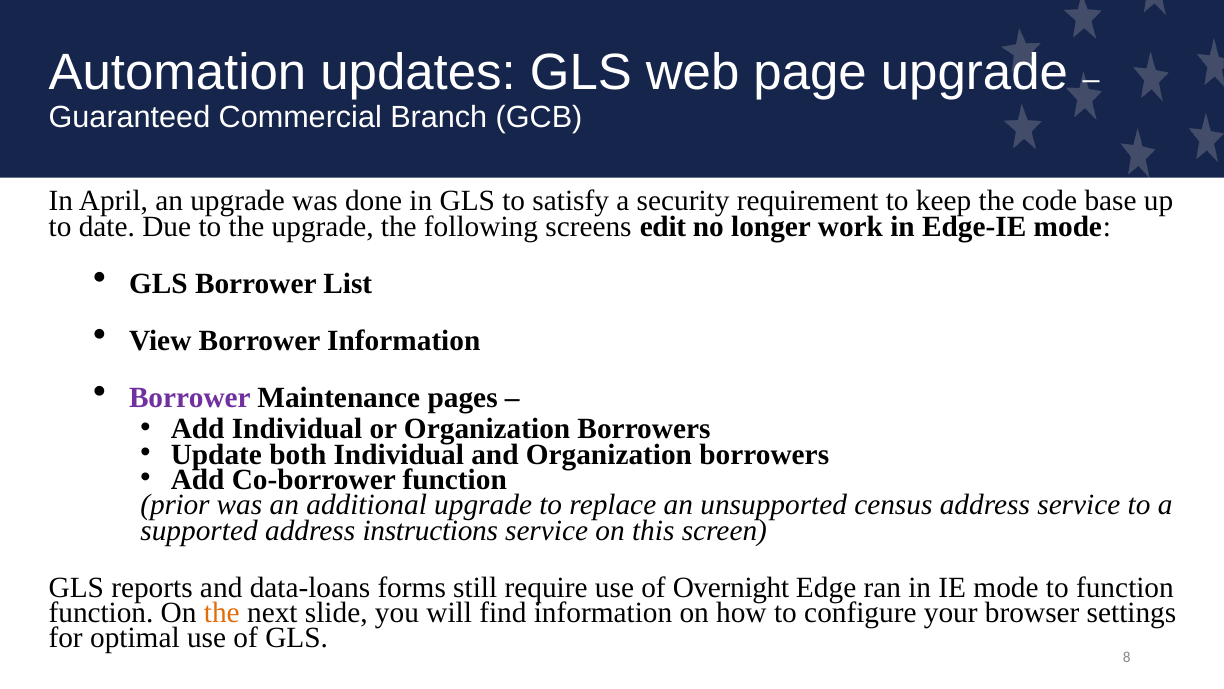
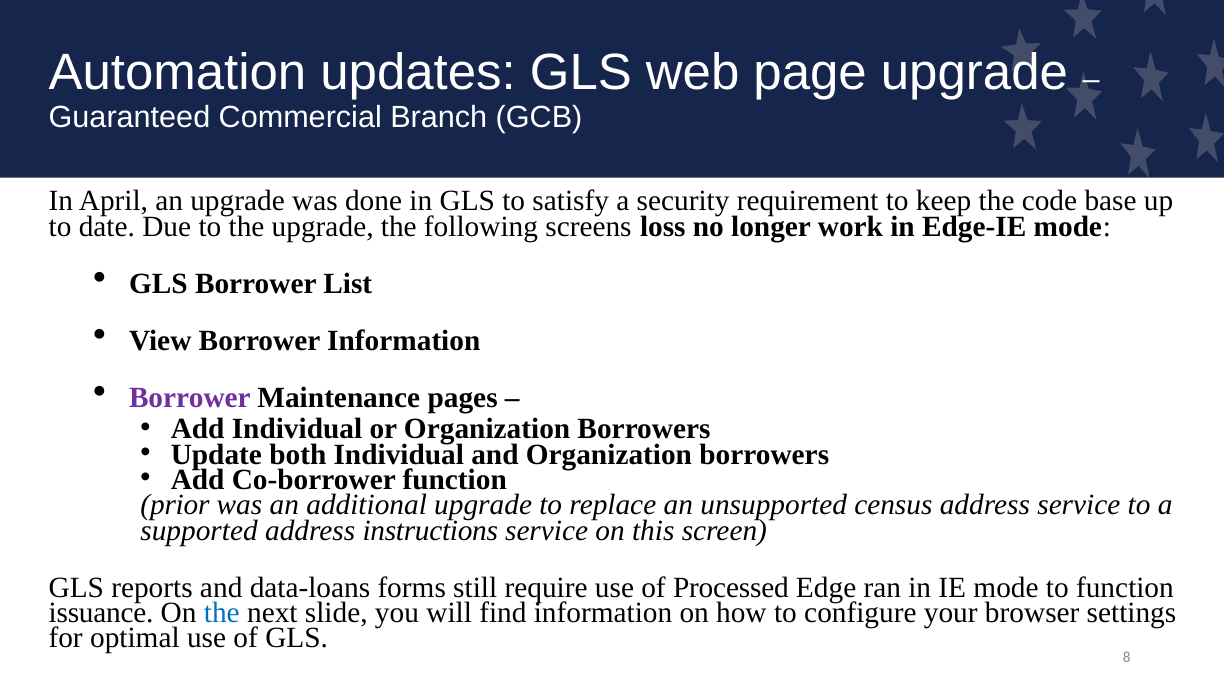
edit: edit -> loss
Overnight: Overnight -> Processed
function at (101, 612): function -> issuance
the at (222, 612) colour: orange -> blue
